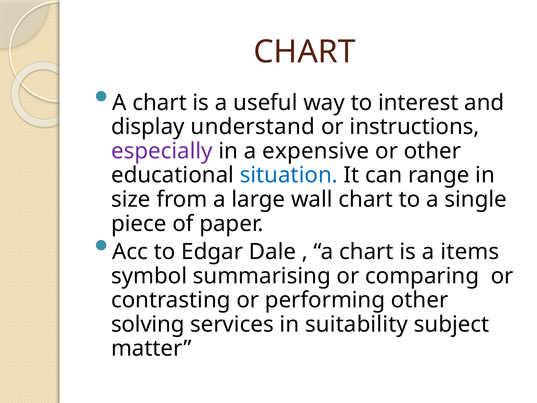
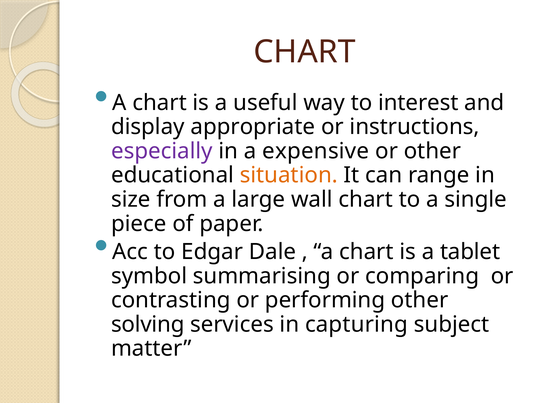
understand: understand -> appropriate
situation colour: blue -> orange
items: items -> tablet
suitability: suitability -> capturing
